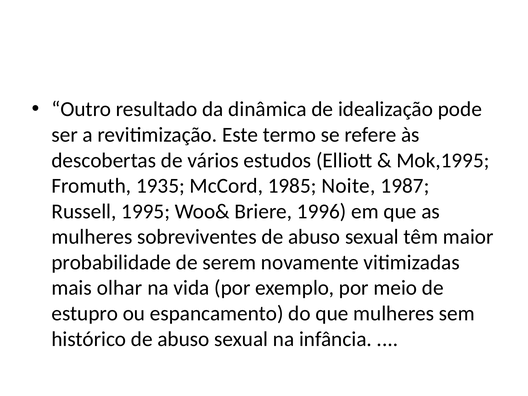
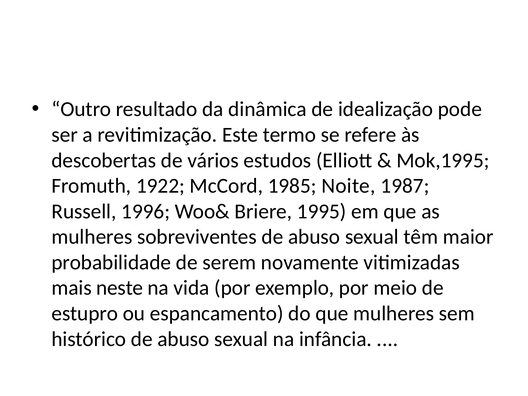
1935: 1935 -> 1922
1995: 1995 -> 1996
1996: 1996 -> 1995
olhar: olhar -> neste
